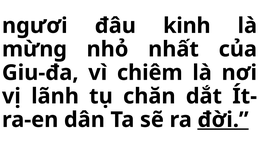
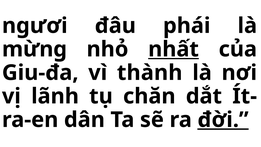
kinh: kinh -> phái
nhất underline: none -> present
chiêm: chiêm -> thành
